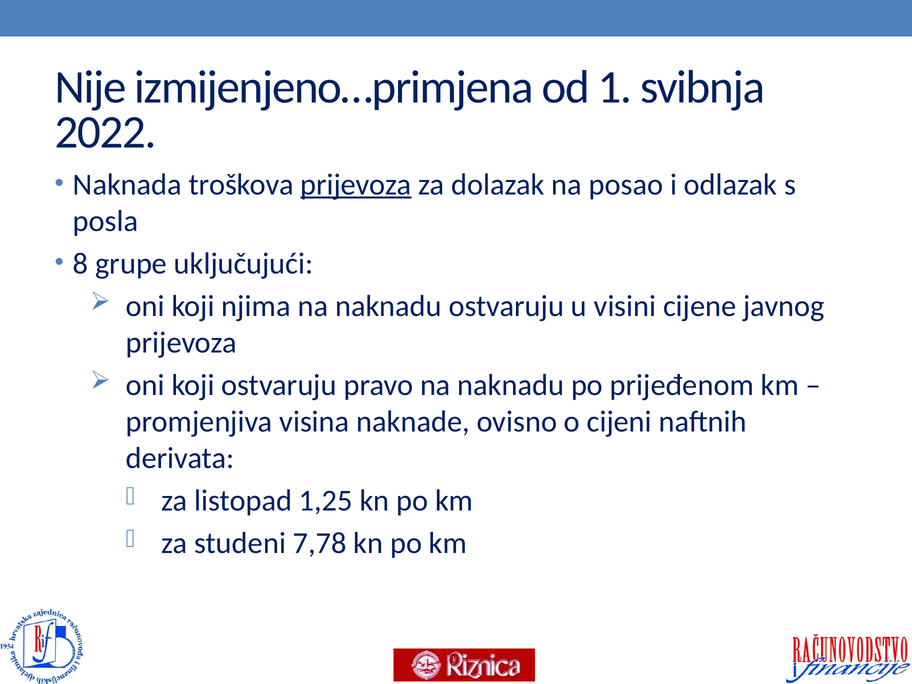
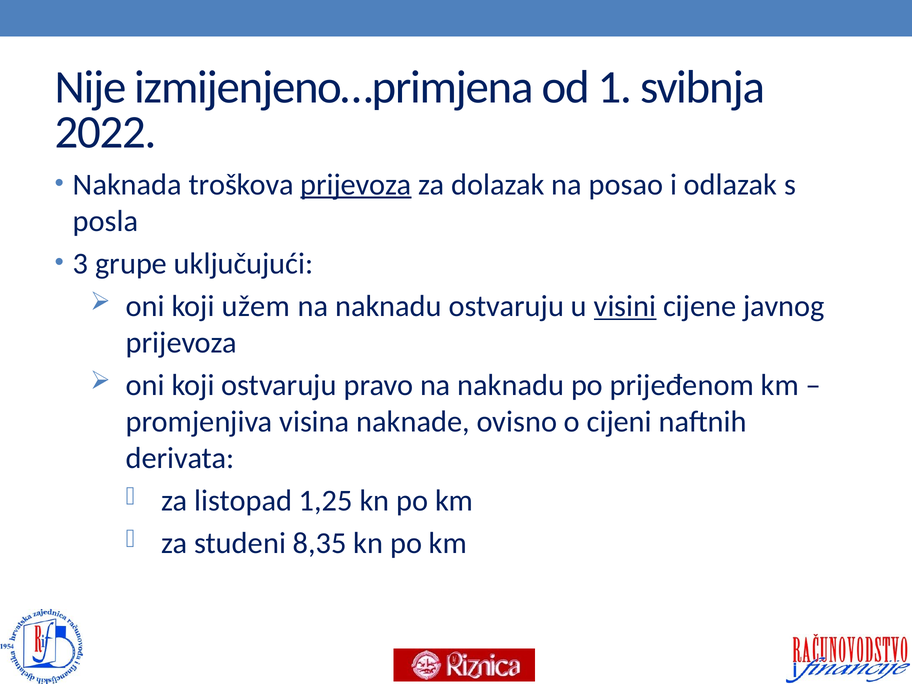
8: 8 -> 3
njima: njima -> užem
visini underline: none -> present
7,78: 7,78 -> 8,35
